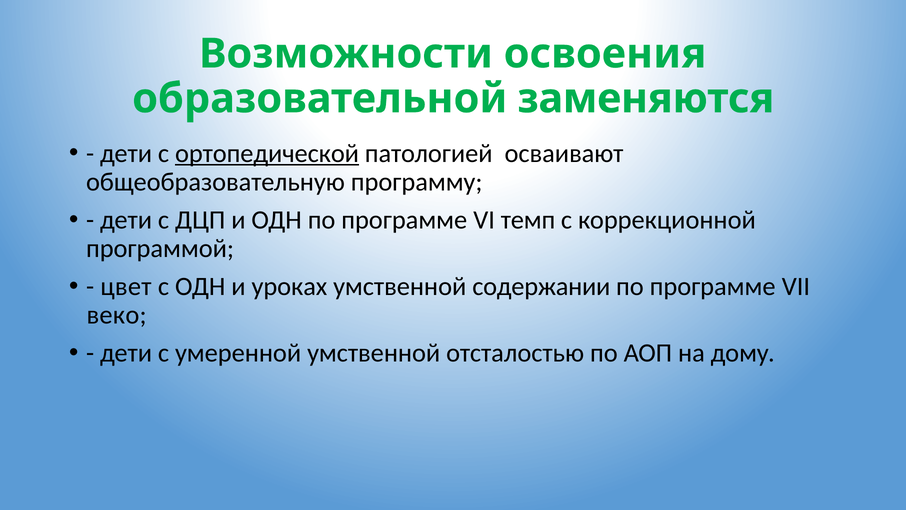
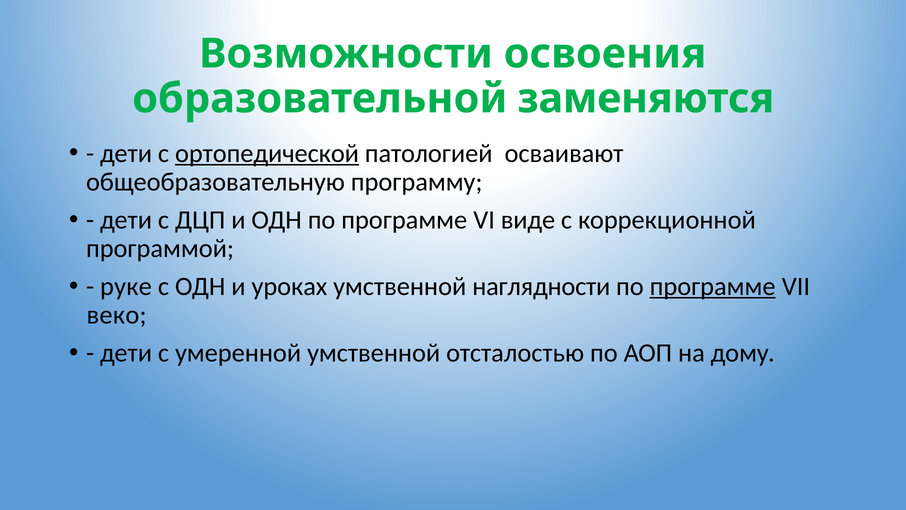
темп: темп -> виде
цвет: цвет -> руке
содержании: содержании -> наглядности
программе at (713, 286) underline: none -> present
